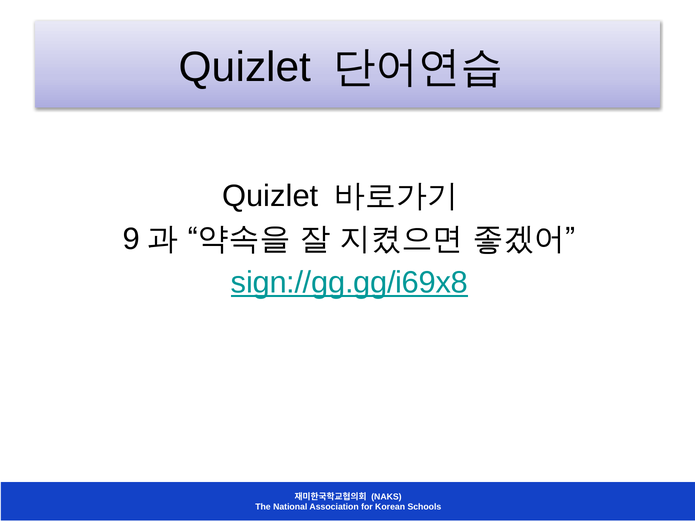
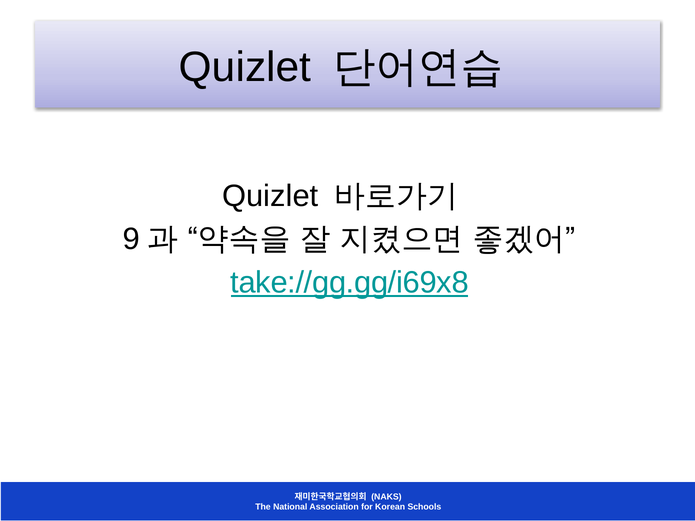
sign://gg.gg/i69x8: sign://gg.gg/i69x8 -> take://gg.gg/i69x8
